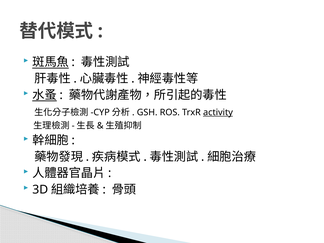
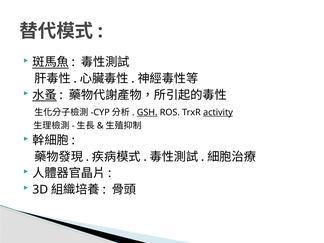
GSH underline: none -> present
